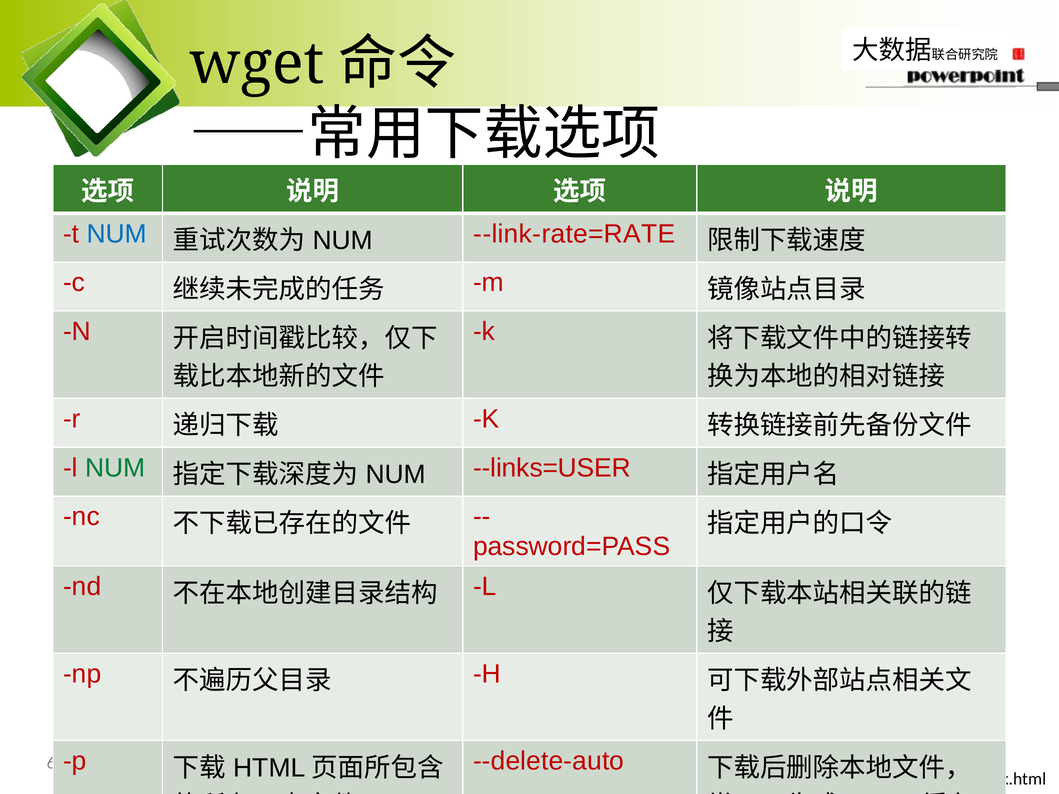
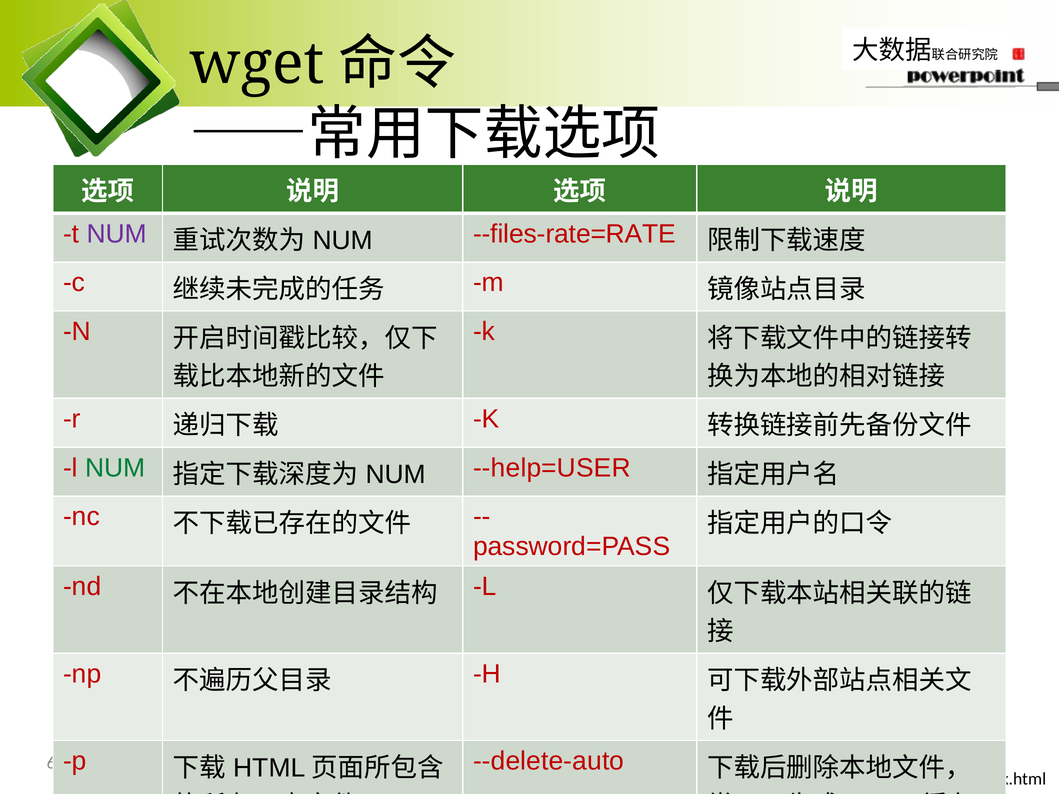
NUM at (117, 234) colour: blue -> purple
--link-rate=RATE: --link-rate=RATE -> --files-rate=RATE
--links=USER: --links=USER -> --help=USER
